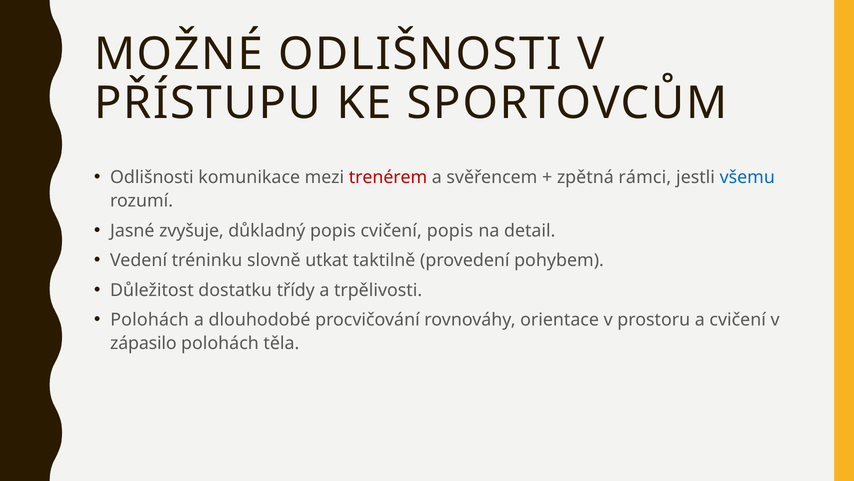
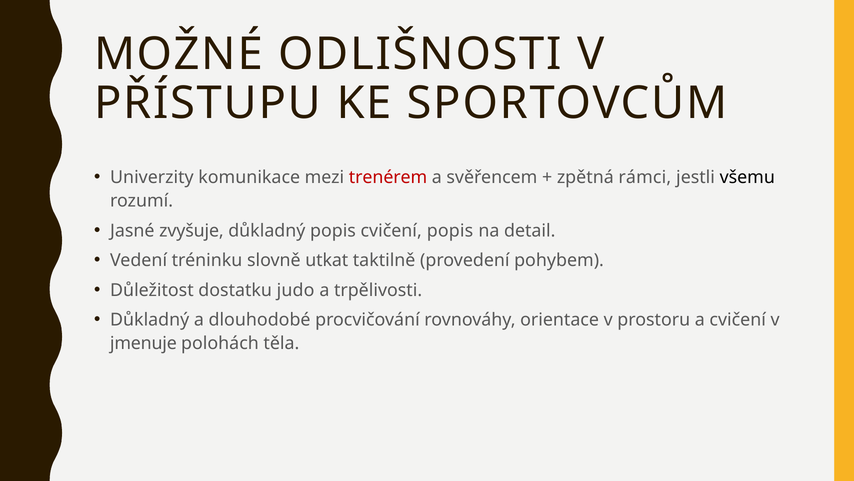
Odlišnosti at (152, 177): Odlišnosti -> Univerzity
všemu colour: blue -> black
třídy: třídy -> judo
Polohách at (150, 320): Polohách -> Důkladný
zápasilo: zápasilo -> jmenuje
